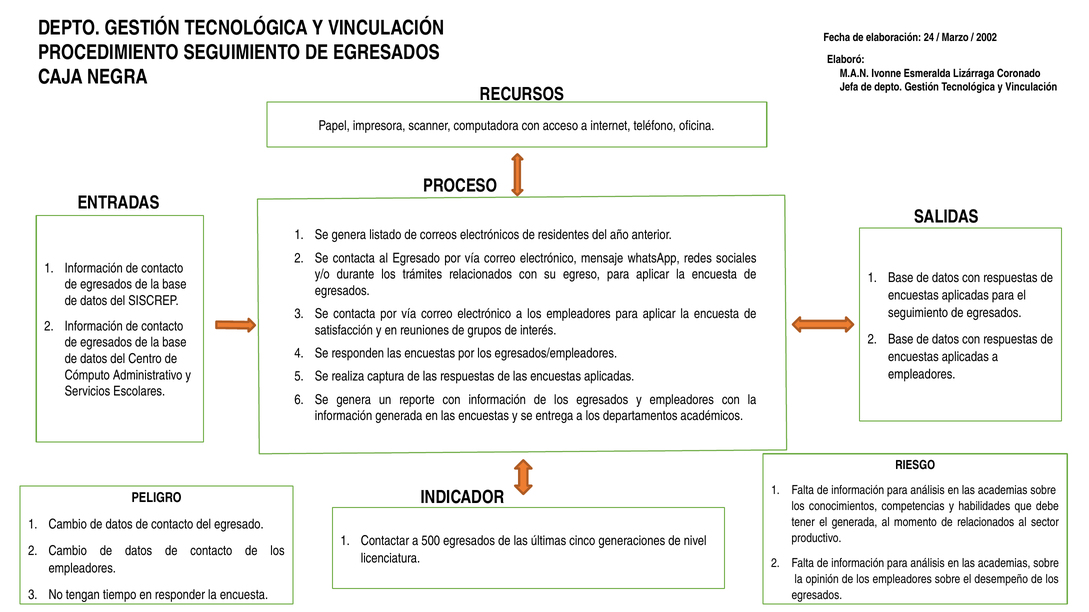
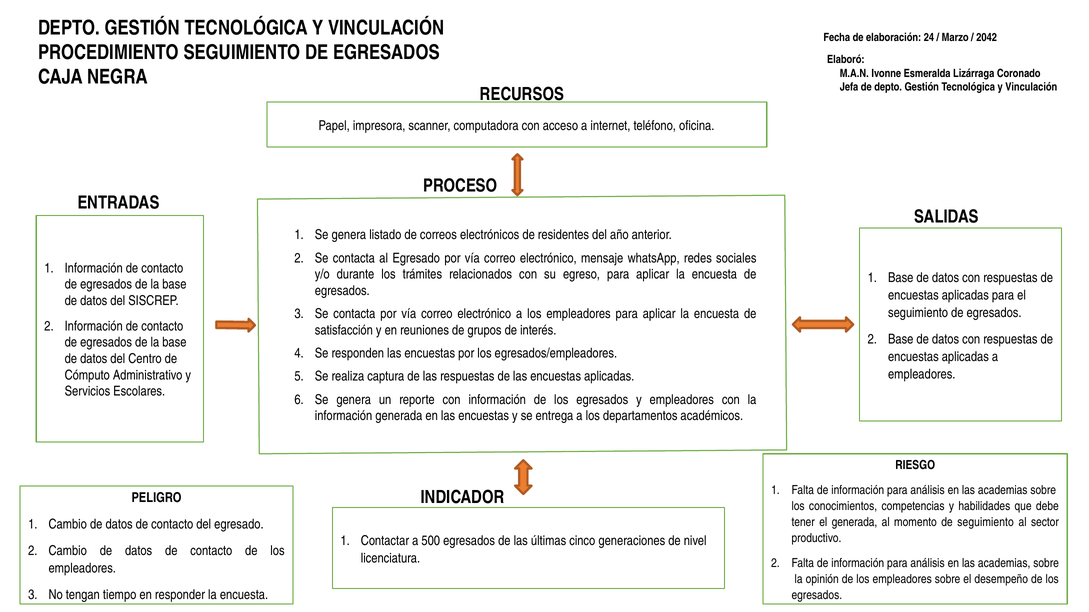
2002: 2002 -> 2042
de relacionados: relacionados -> seguimiento
